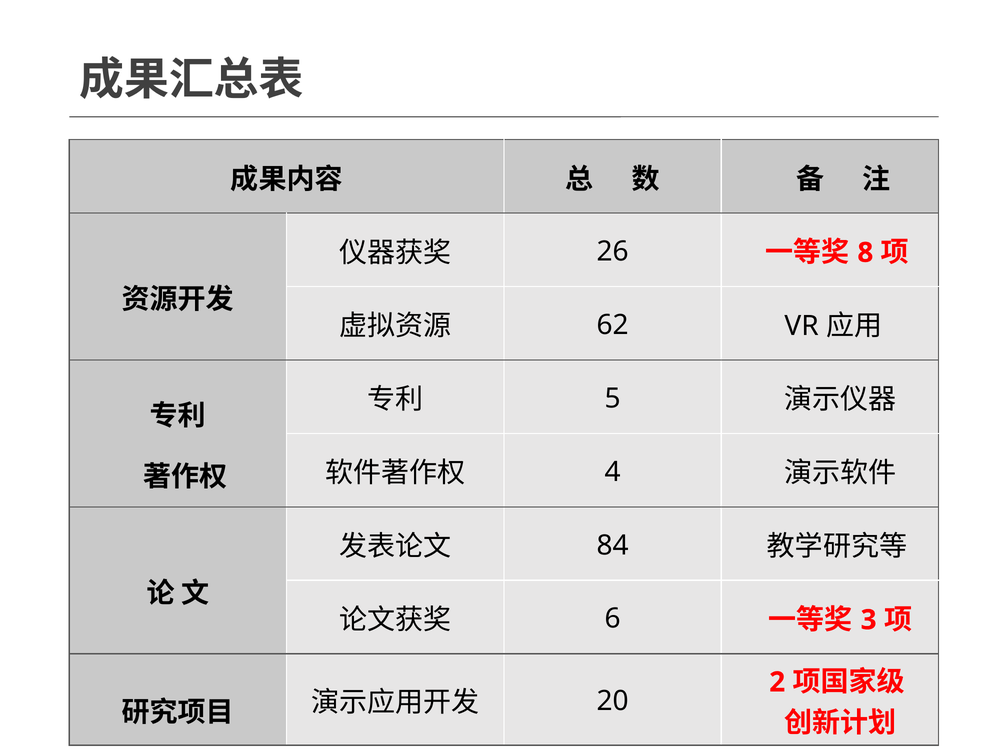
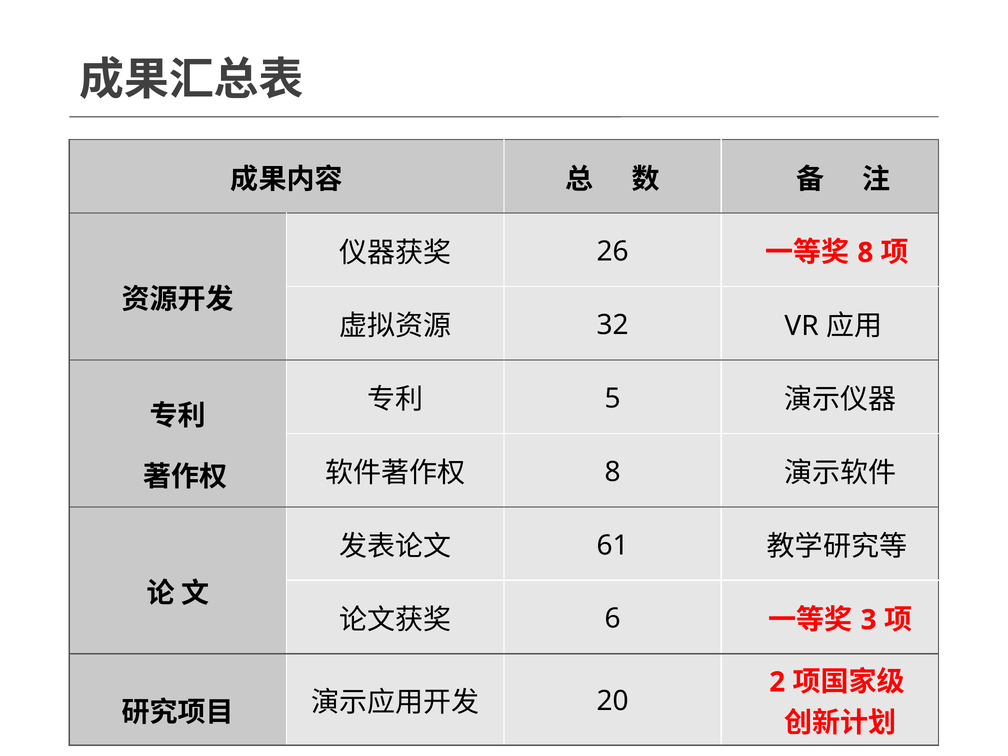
62: 62 -> 32
4 at (613, 472): 4 -> 8
84: 84 -> 61
